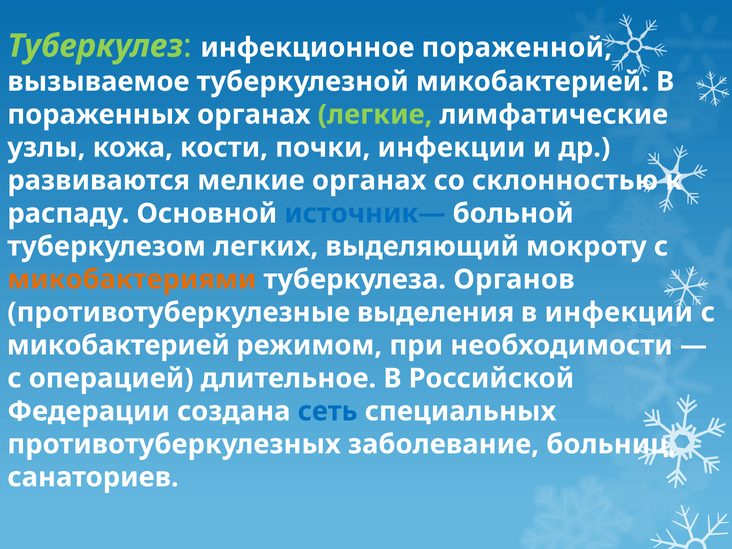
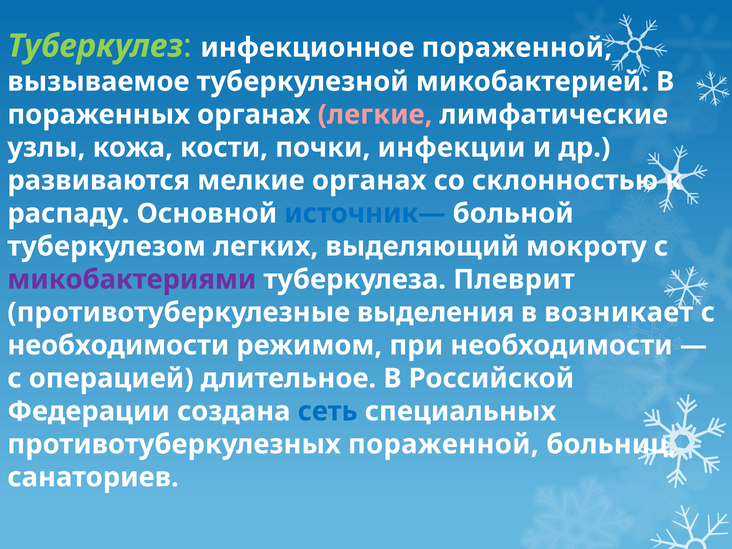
легкие colour: light green -> pink
микобактериями colour: orange -> purple
Органов: Органов -> Плеврит
в инфекции: инфекции -> возникает
микобактерией at (118, 345): микобактерией -> необходимости
противотуберкулезных заболевание: заболевание -> пораженной
